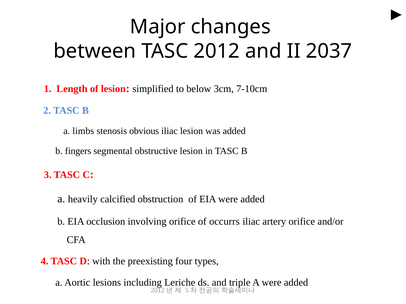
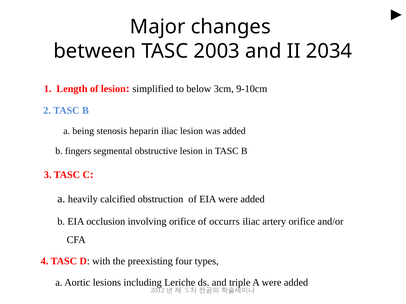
2012: 2012 -> 2003
2037: 2037 -> 2034
7-10cm: 7-10cm -> 9-10cm
limbs: limbs -> being
obvious: obvious -> heparin
